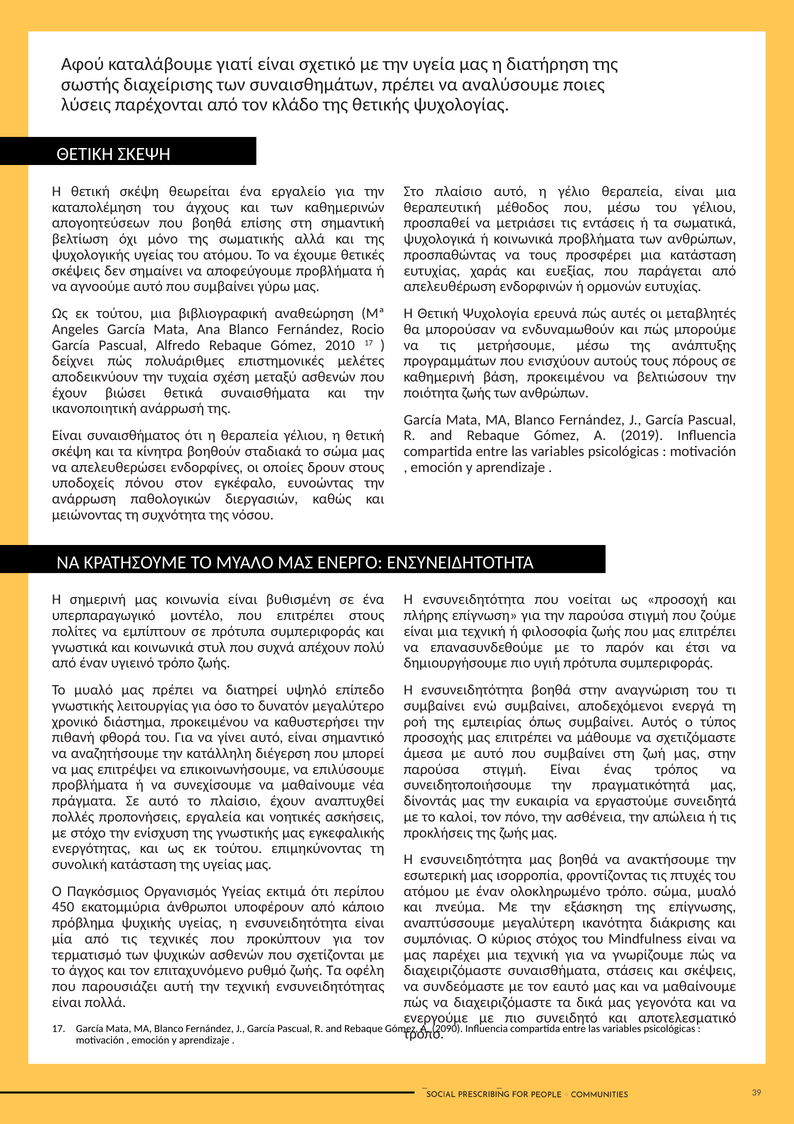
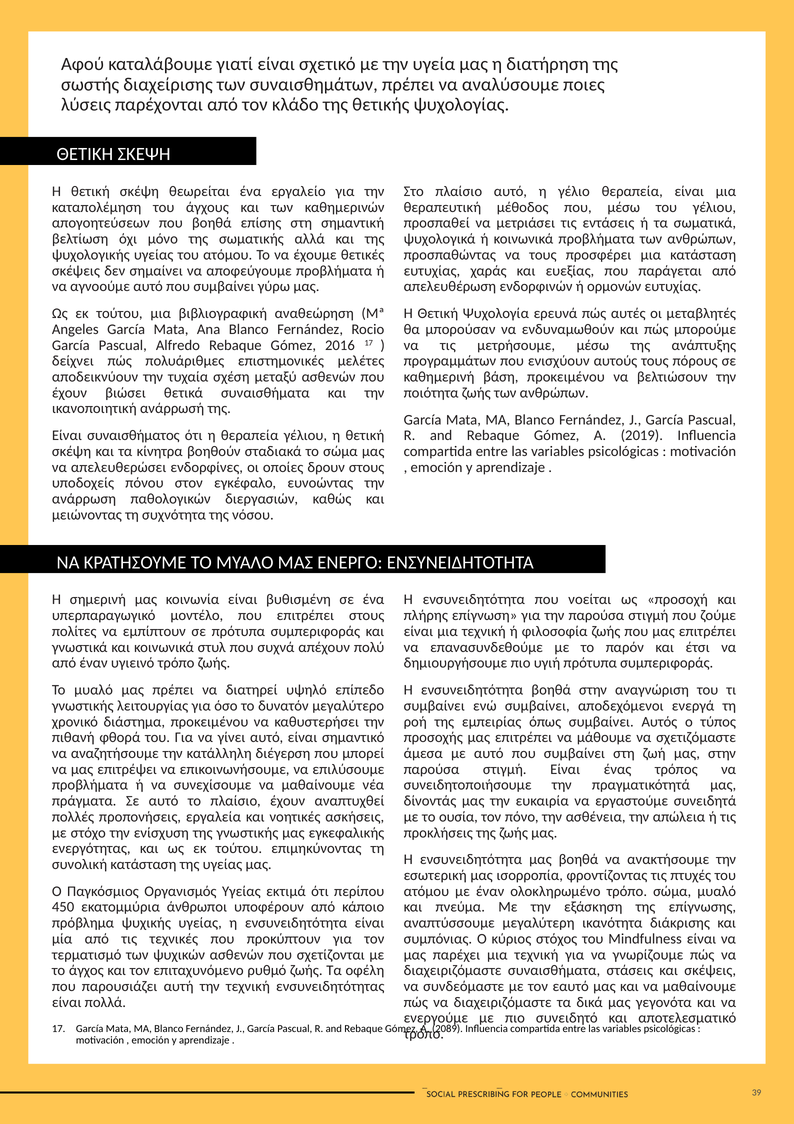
2010: 2010 -> 2016
καλοί: καλοί -> ουσία
2090: 2090 -> 2089
